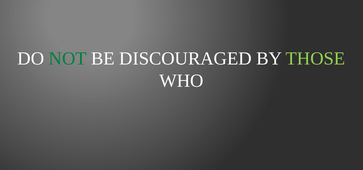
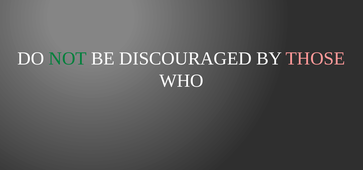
THOSE colour: light green -> pink
